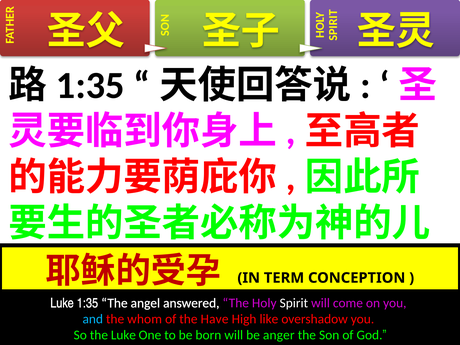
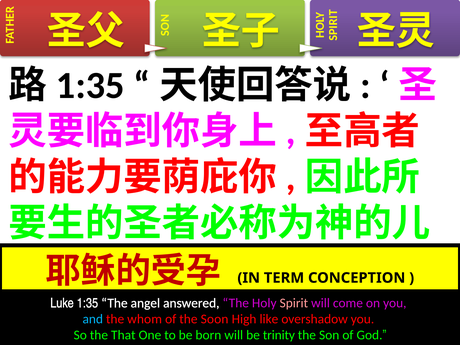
Spirit colour: white -> pink
Have: Have -> Soon
the Luke: Luke -> That
anger: anger -> trinity
